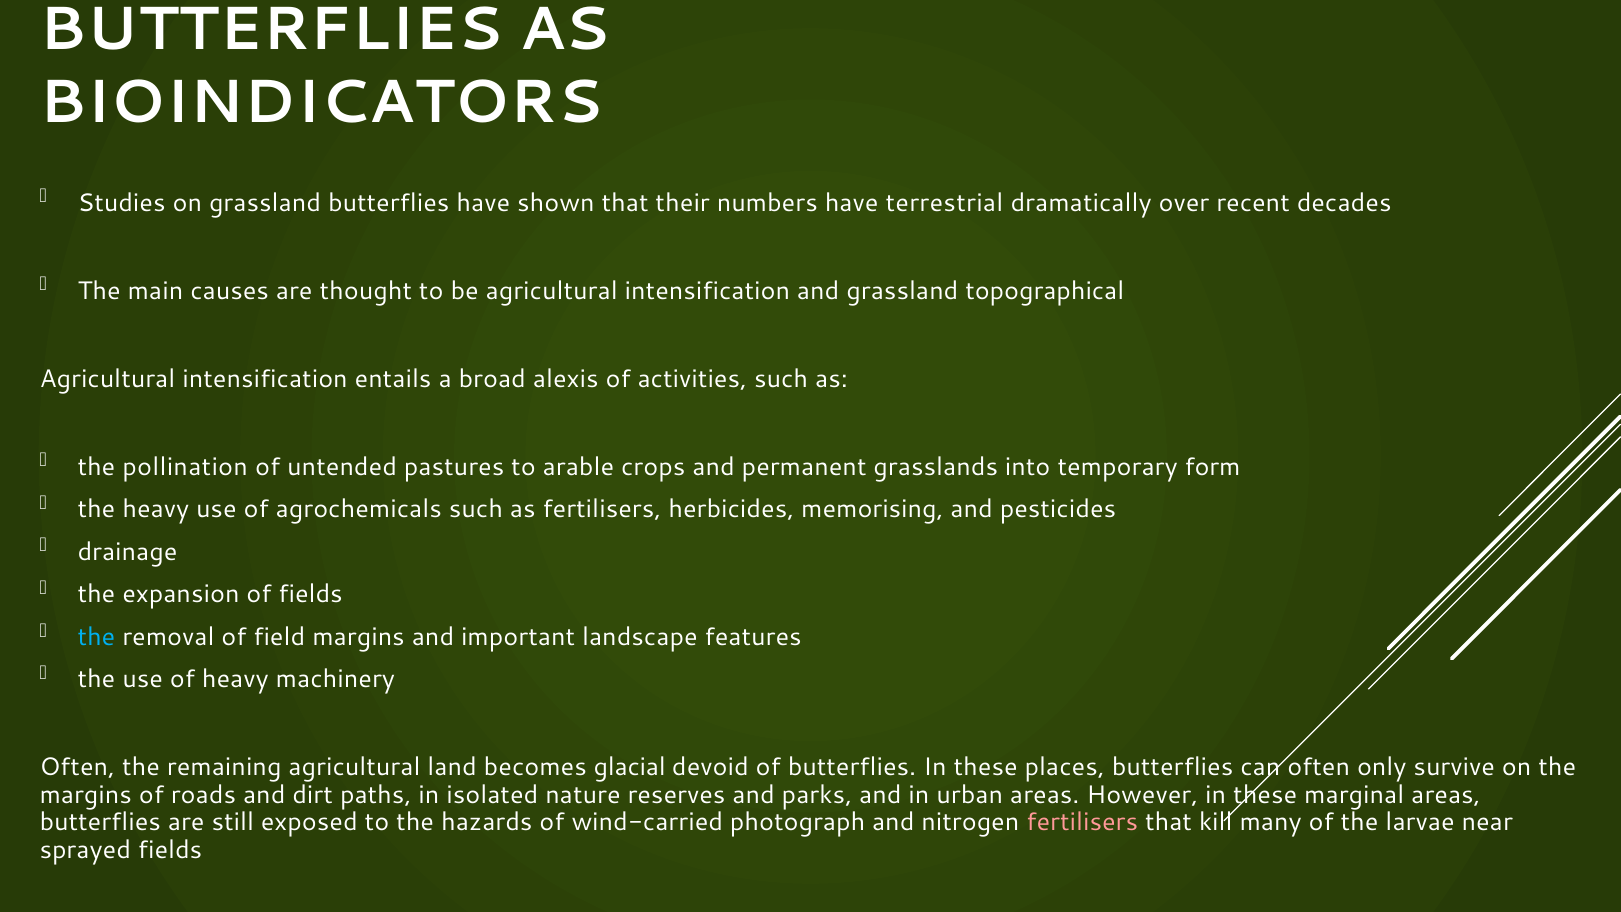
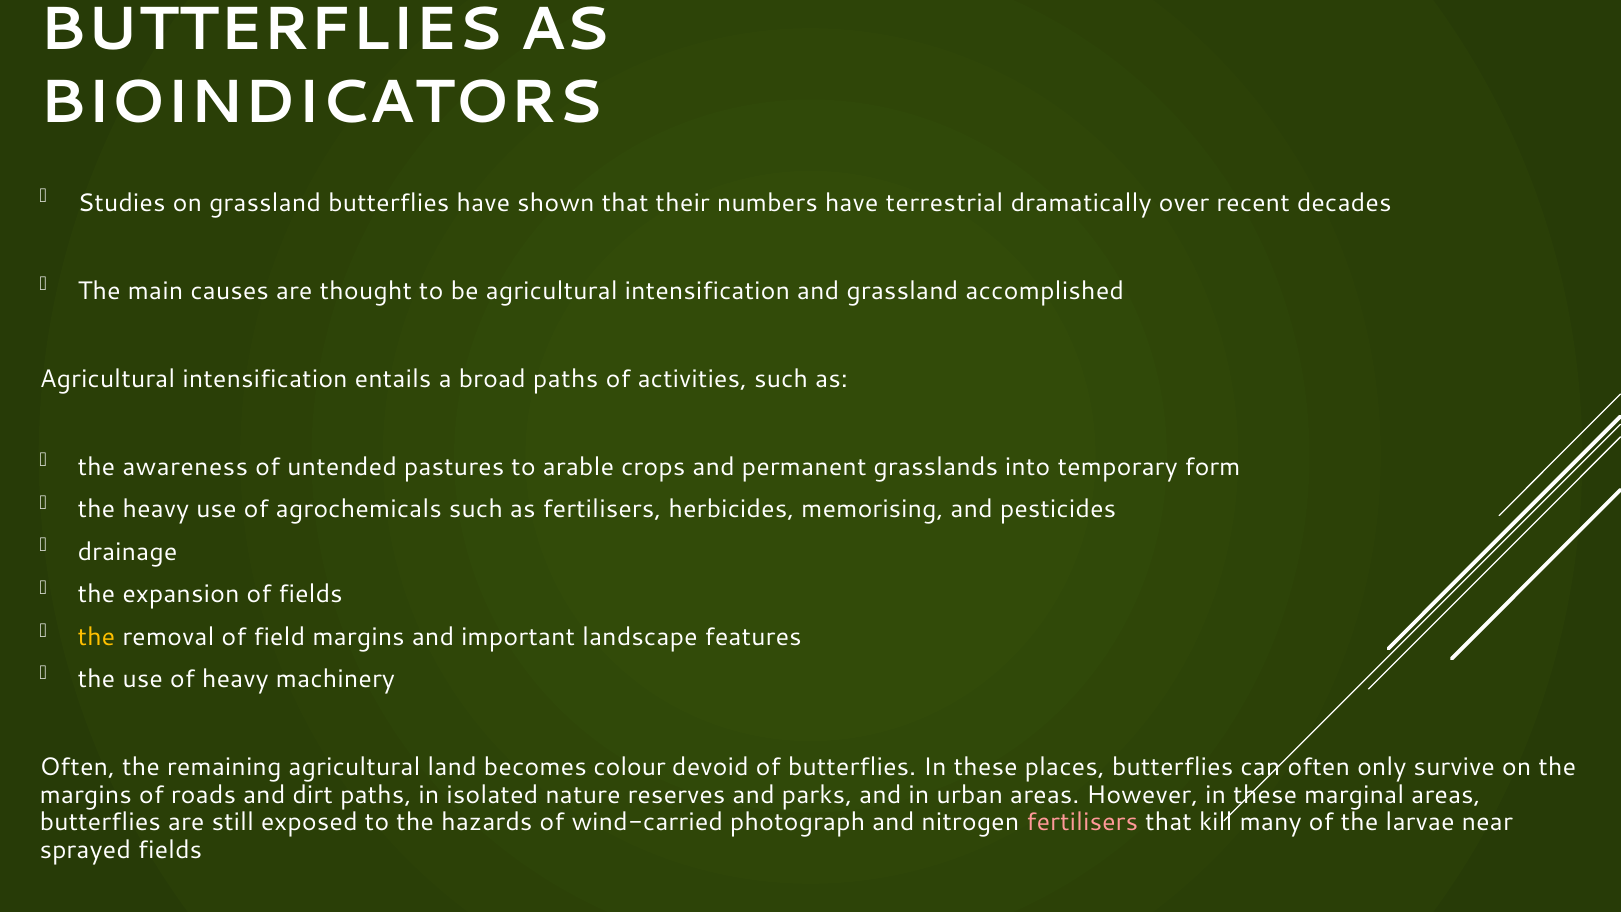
topographical: topographical -> accomplished
broad alexis: alexis -> paths
pollination: pollination -> awareness
the at (96, 637) colour: light blue -> yellow
glacial: glacial -> colour
